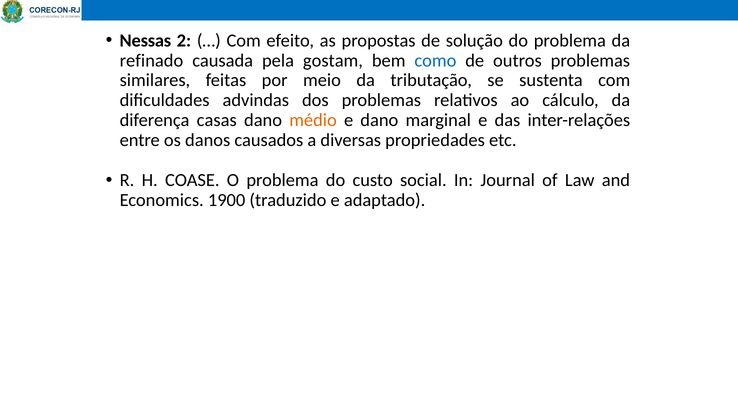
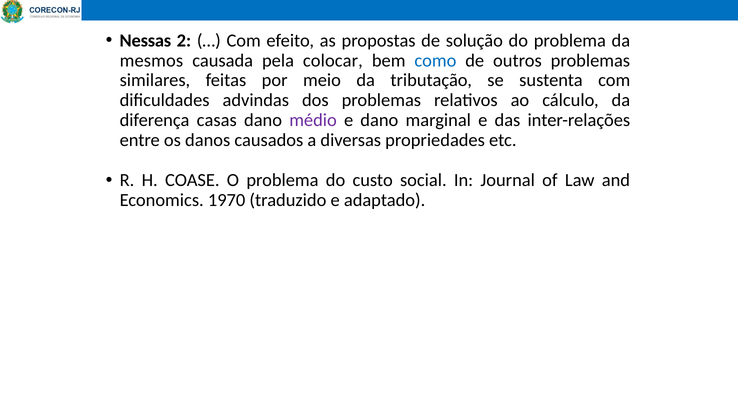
refinado: refinado -> mesmos
gostam: gostam -> colocar
médio colour: orange -> purple
1900: 1900 -> 1970
